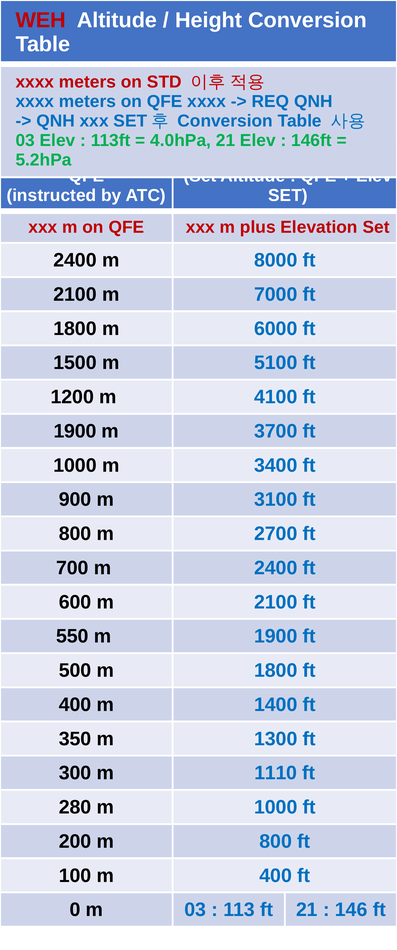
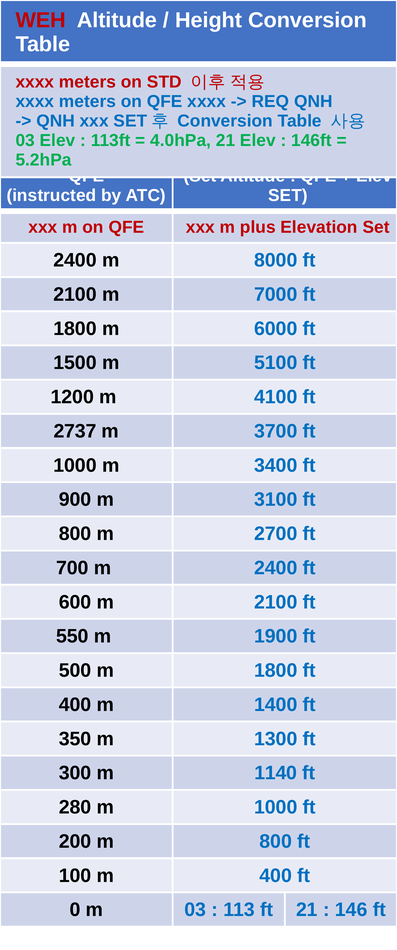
1900 at (75, 431): 1900 -> 2737
1110: 1110 -> 1140
